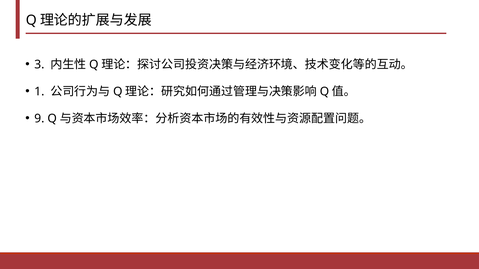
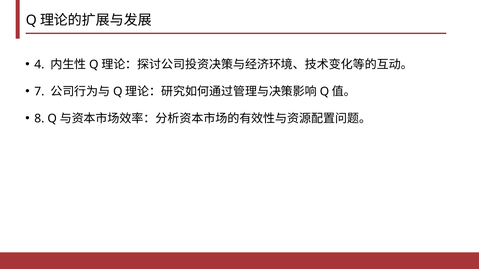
3: 3 -> 4
1: 1 -> 7
9: 9 -> 8
